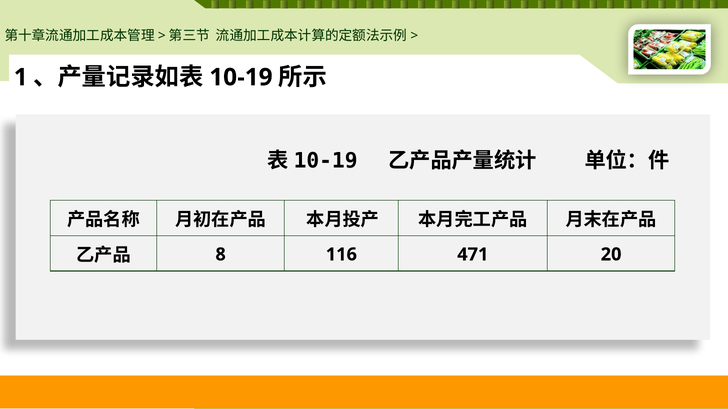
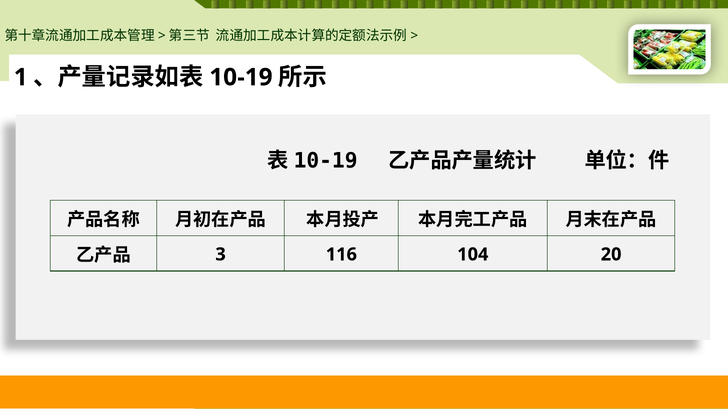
8: 8 -> 3
471: 471 -> 104
